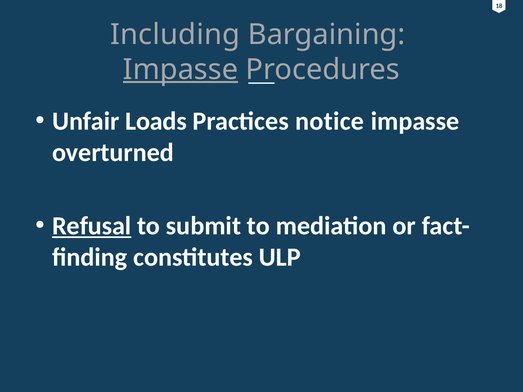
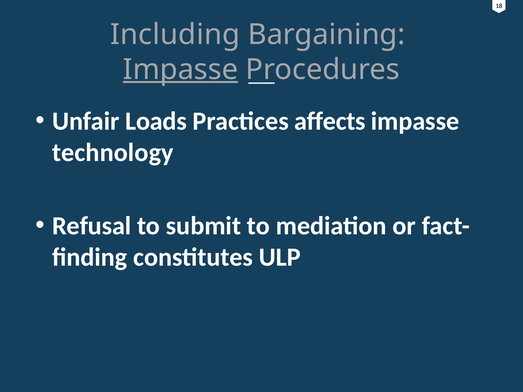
notice: notice -> affects
overturned: overturned -> technology
Refusal underline: present -> none
